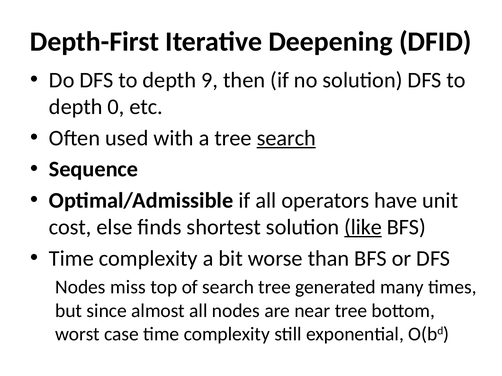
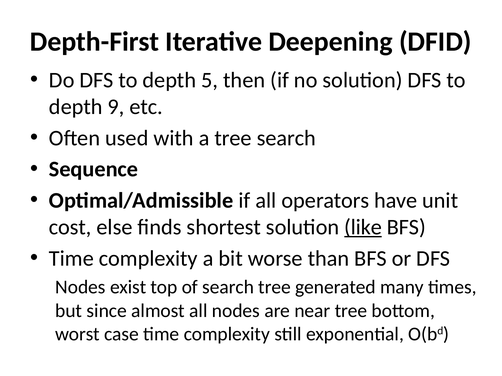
9: 9 -> 5
0: 0 -> 9
search at (286, 138) underline: present -> none
miss: miss -> exist
